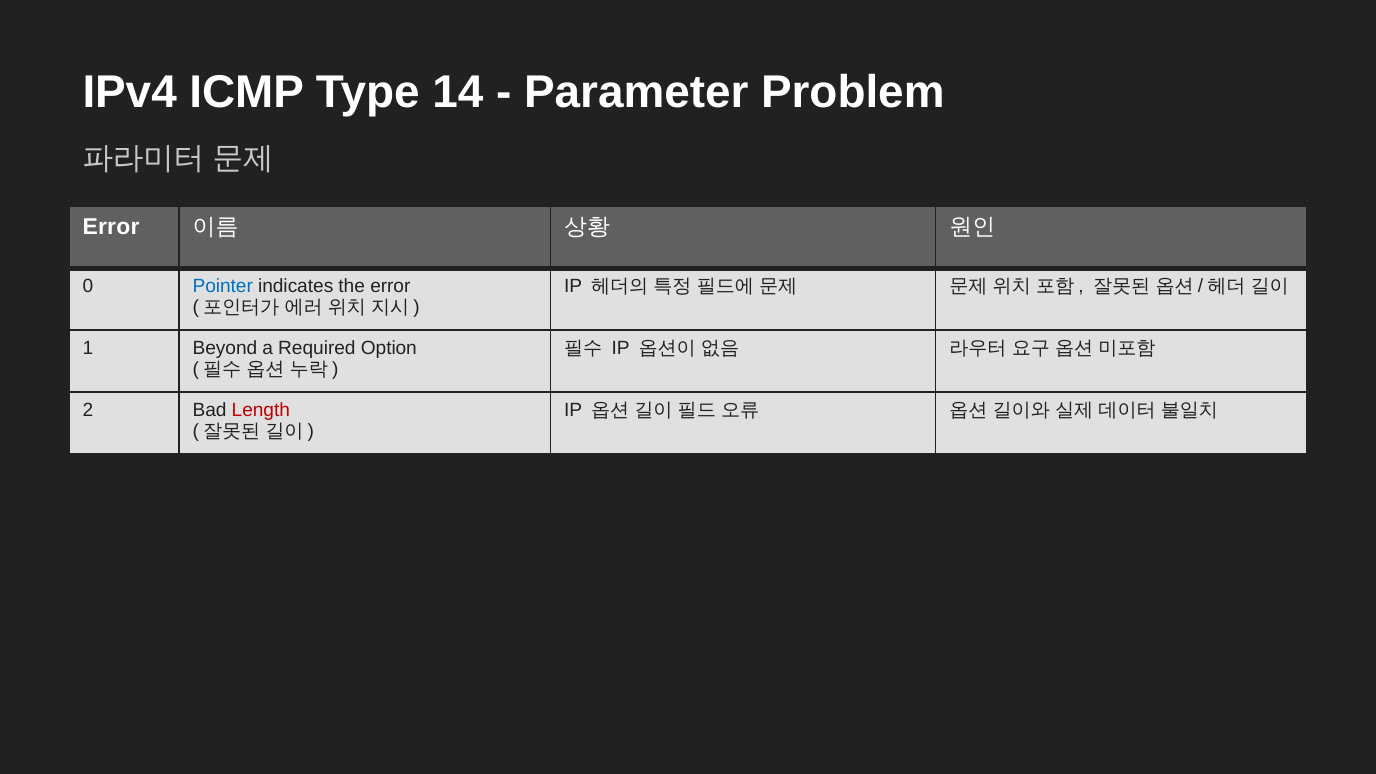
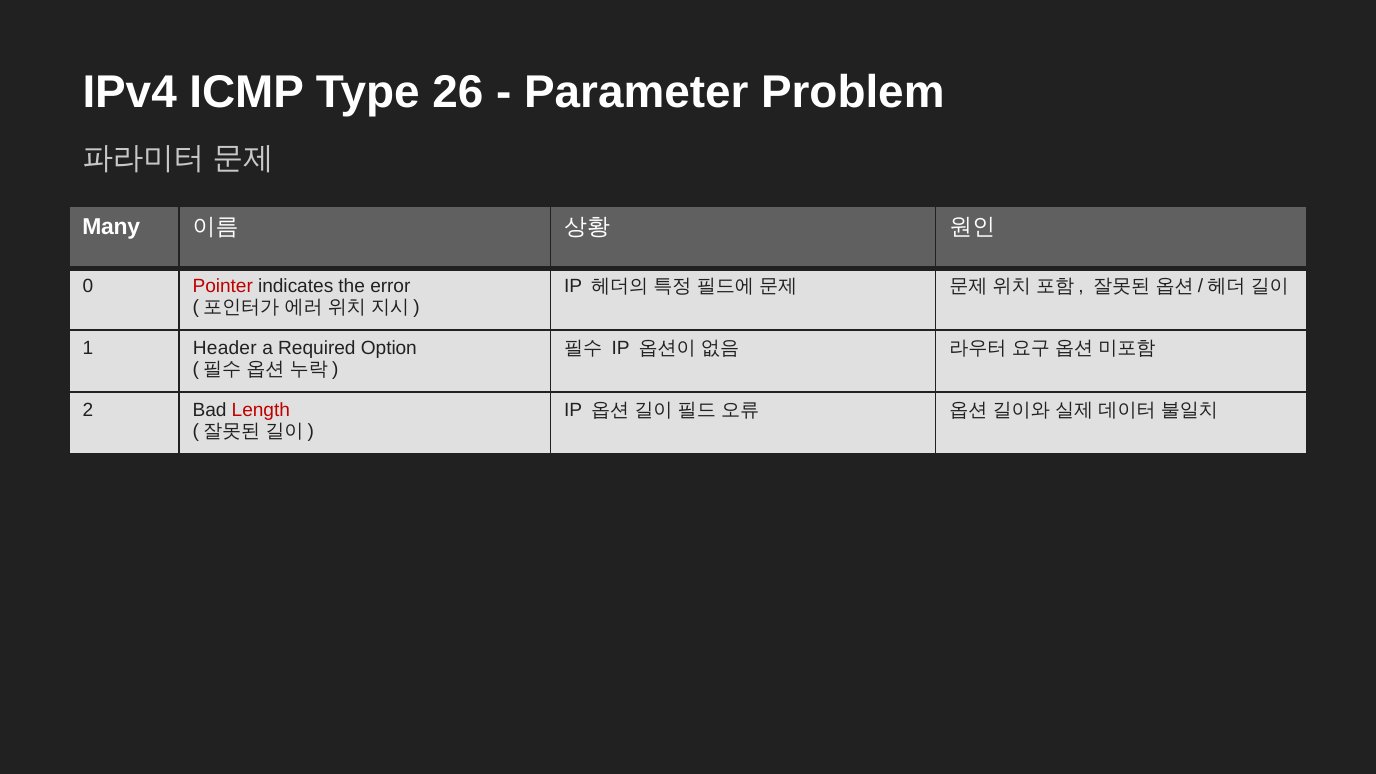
14: 14 -> 26
Error at (111, 227): Error -> Many
Pointer colour: blue -> red
Beyond: Beyond -> Header
